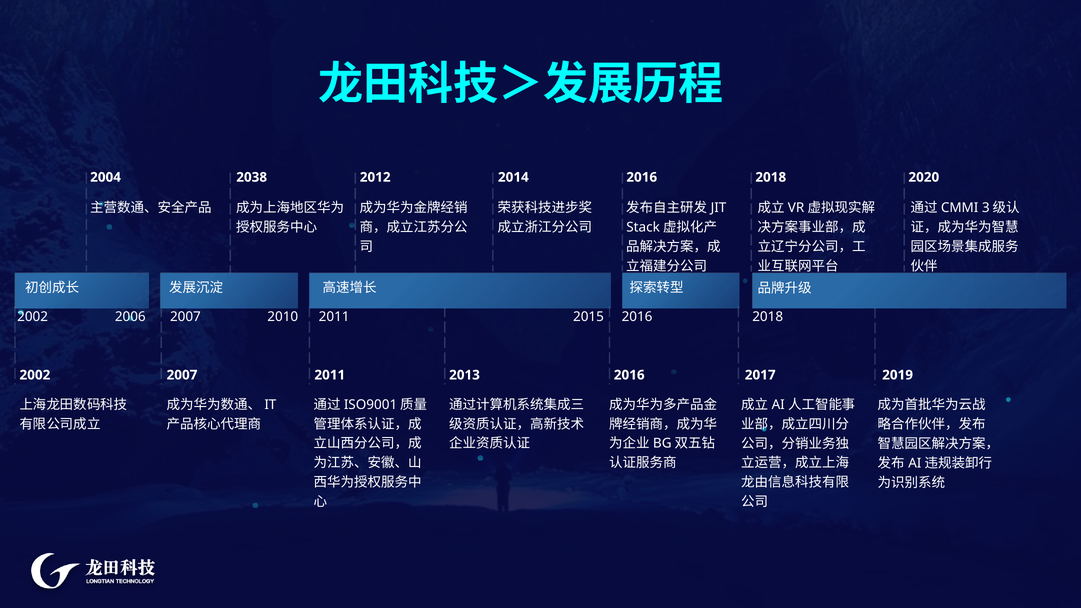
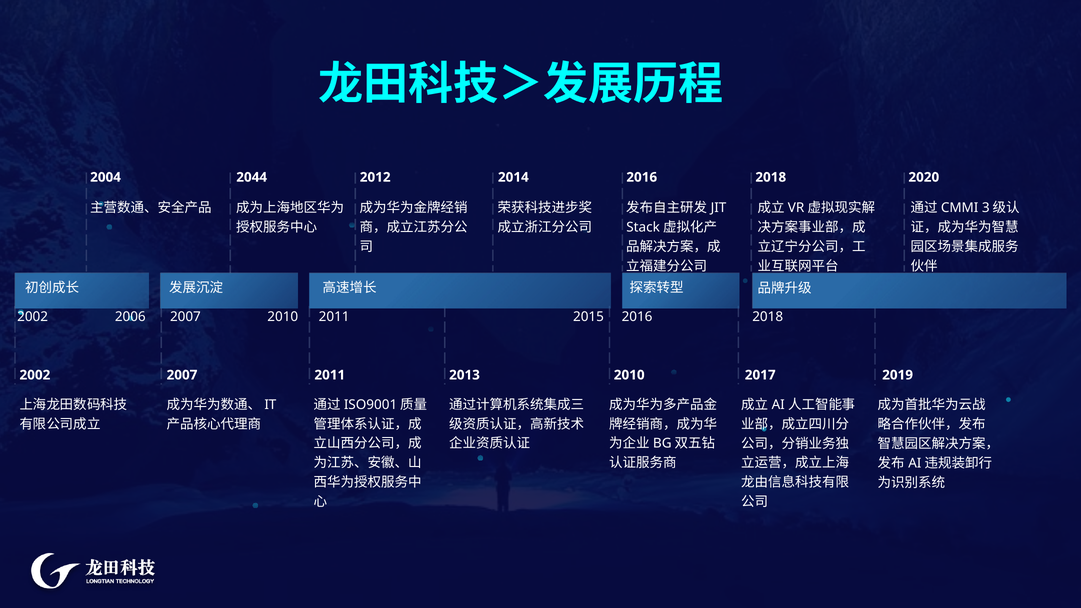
2038: 2038 -> 2044
2016 at (629, 375): 2016 -> 2010
